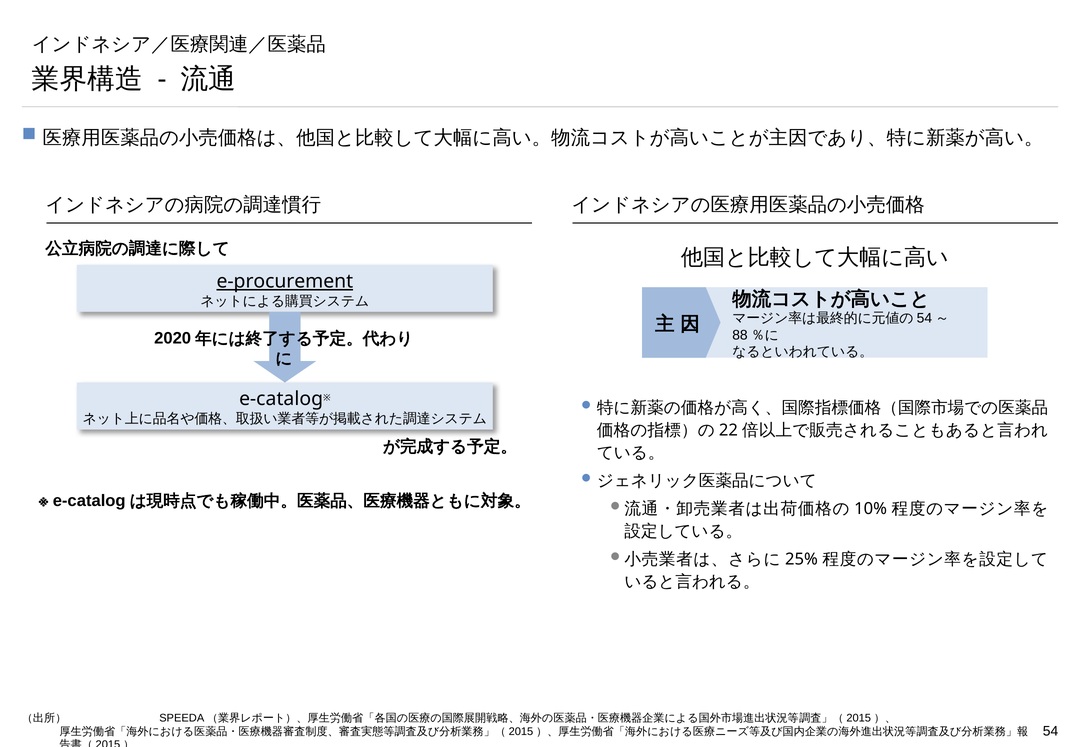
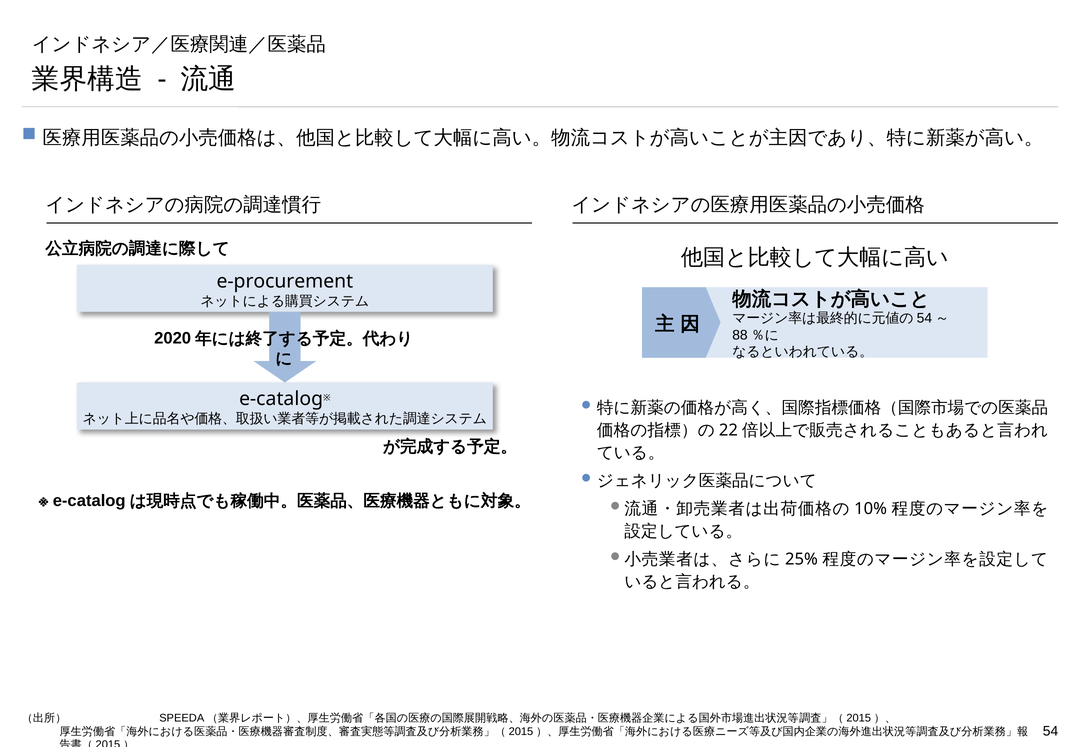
e-procurement underline: present -> none
